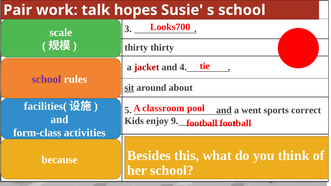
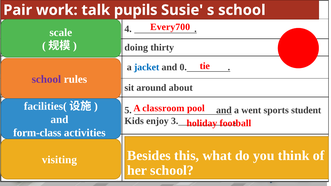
hopes at (136, 10): hopes -> pupils
Looks700: Looks700 -> Every700
3: 3 -> 4
thirty at (136, 48): thirty -> doing
jacket colour: red -> blue
4: 4 -> 0
sit underline: present -> none
correct: correct -> student
9: 9 -> 3
football at (202, 123): football -> holiday
because at (60, 160): because -> visiting
